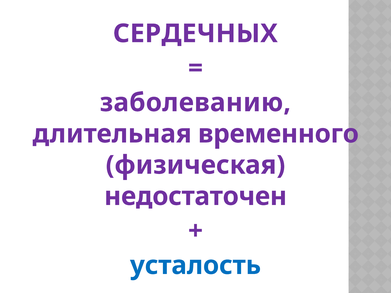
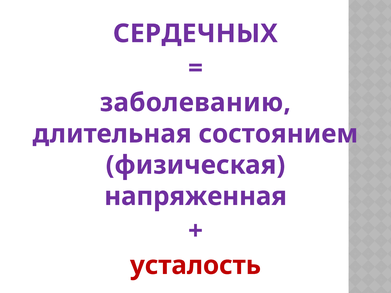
временного: временного -> состоянием
недостаточен: недостаточен -> напряженная
усталость colour: blue -> red
